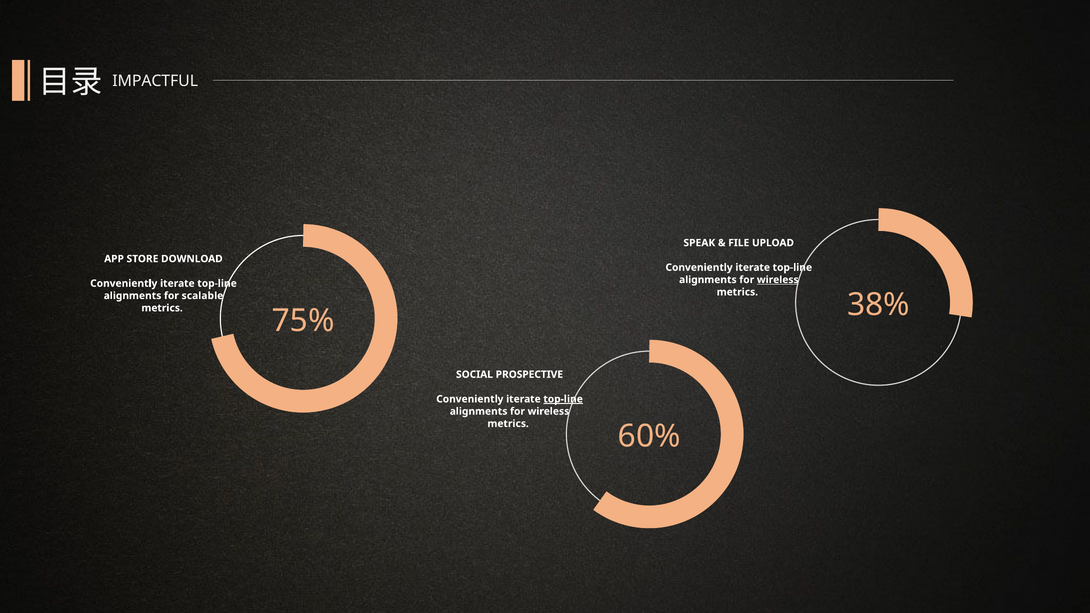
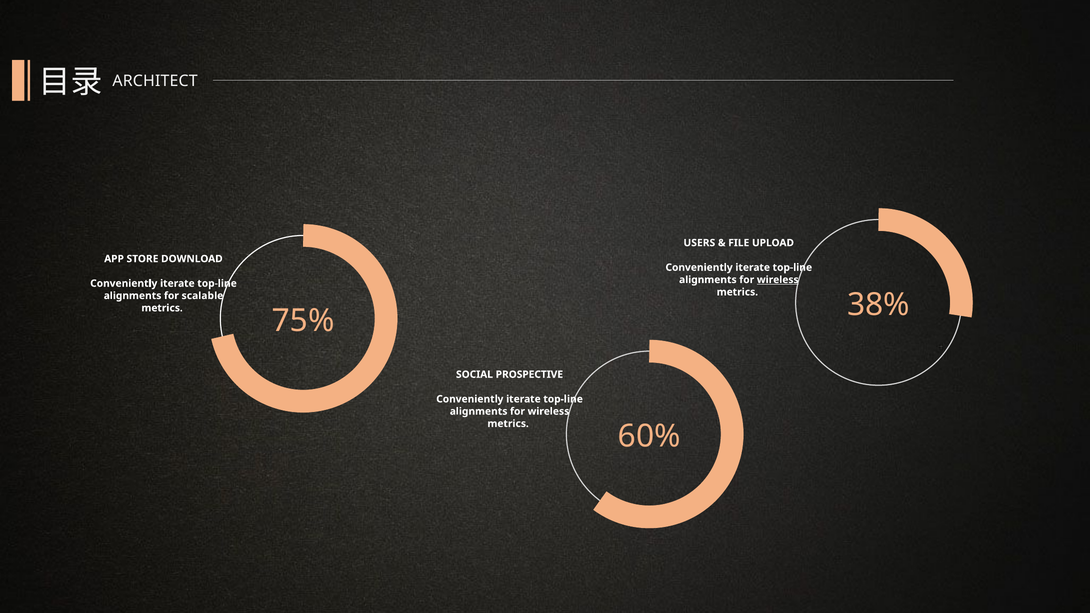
IMPACTFUL: IMPACTFUL -> ARCHITECT
SPEAK: SPEAK -> USERS
top-line at (563, 399) underline: present -> none
